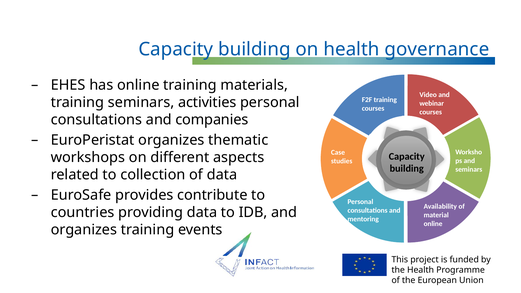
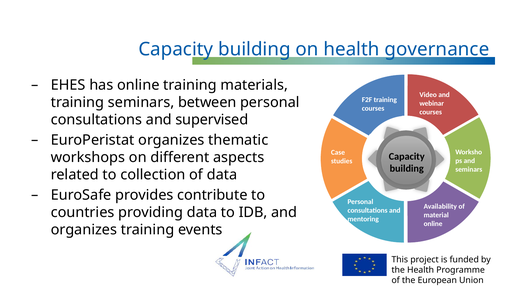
activities: activities -> between
companies: companies -> supervised
